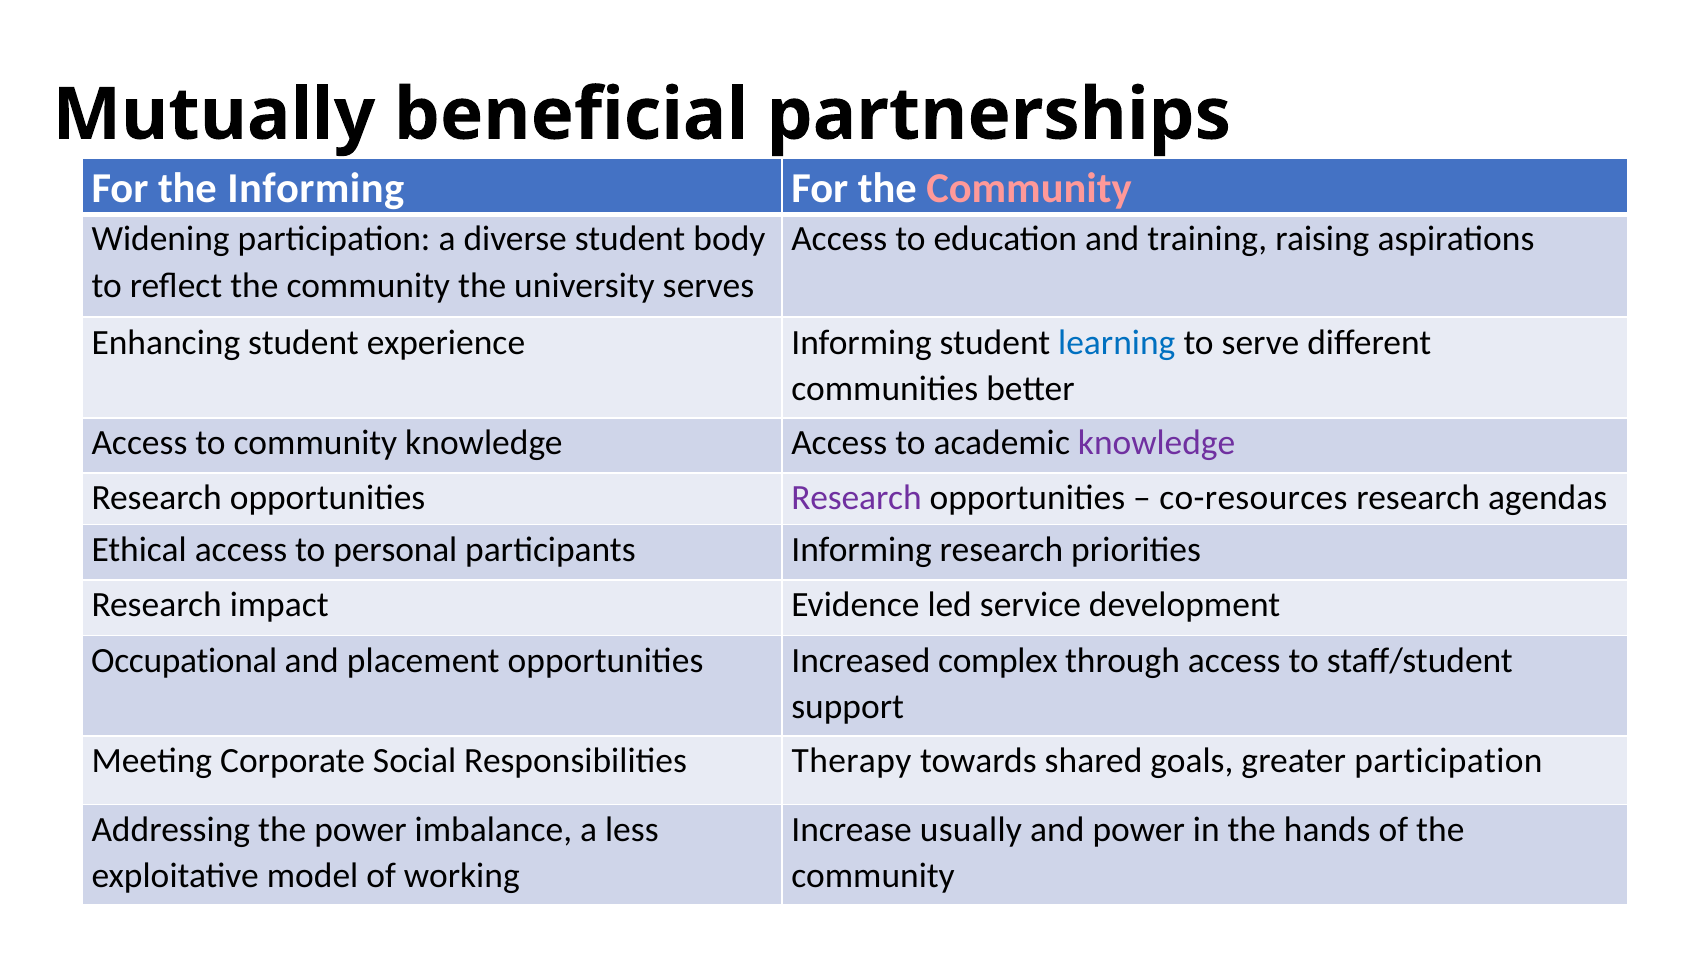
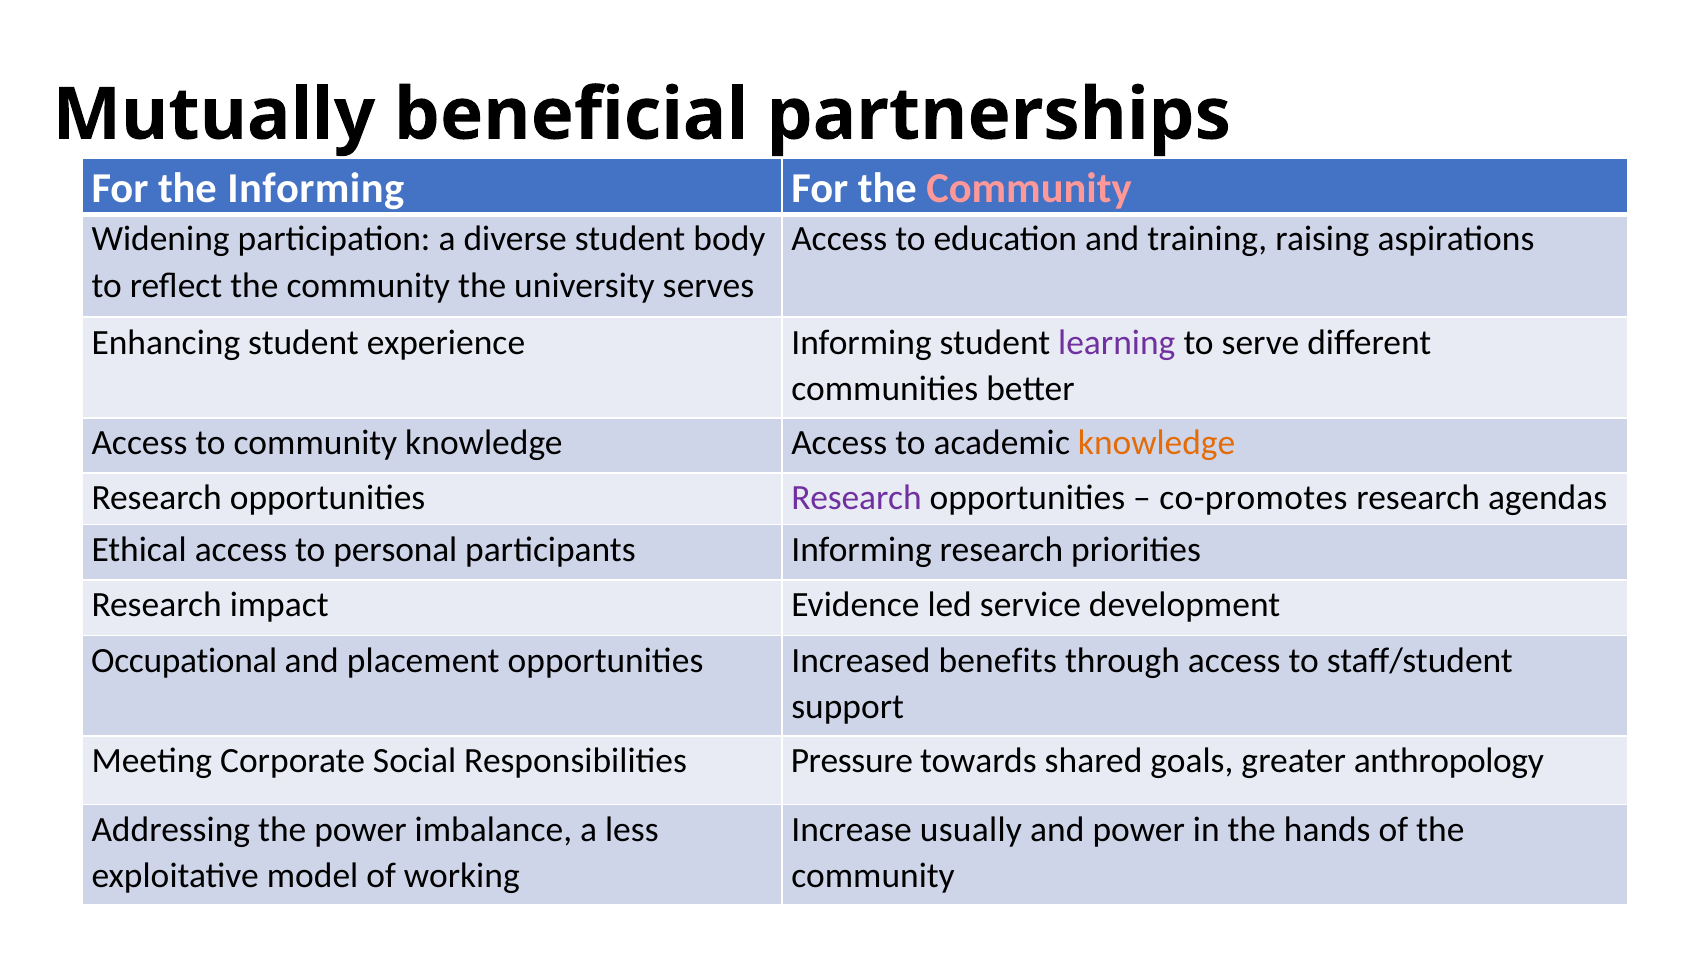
learning colour: blue -> purple
knowledge at (1157, 443) colour: purple -> orange
co-resources: co-resources -> co-promotes
complex: complex -> benefits
Therapy: Therapy -> Pressure
greater participation: participation -> anthropology
